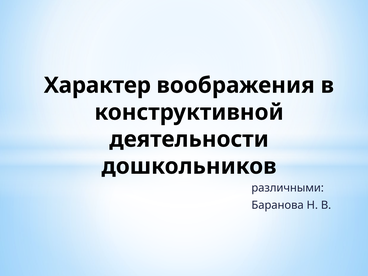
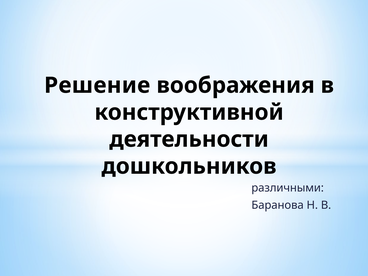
Характер: Характер -> Решение
